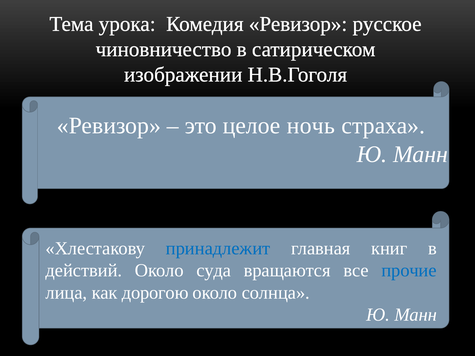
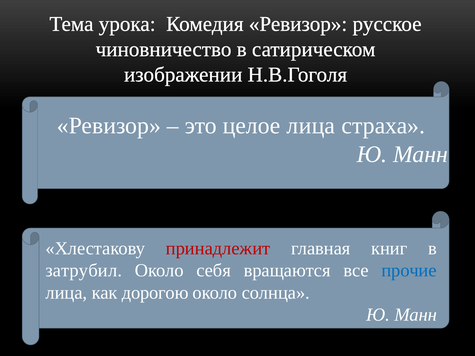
целое ночь: ночь -> лица
принадлежит colour: blue -> red
действий: действий -> затрубил
суда: суда -> себя
